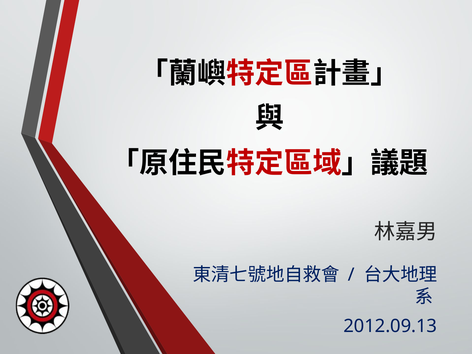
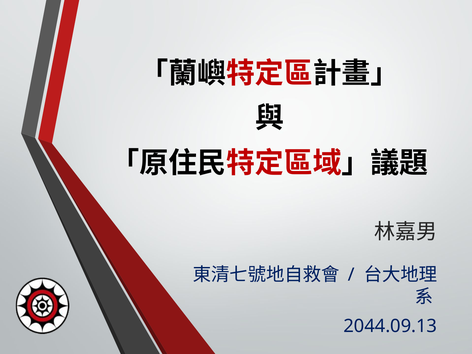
2012.09.13: 2012.09.13 -> 2044.09.13
